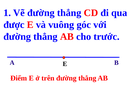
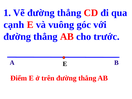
được: được -> cạnh
